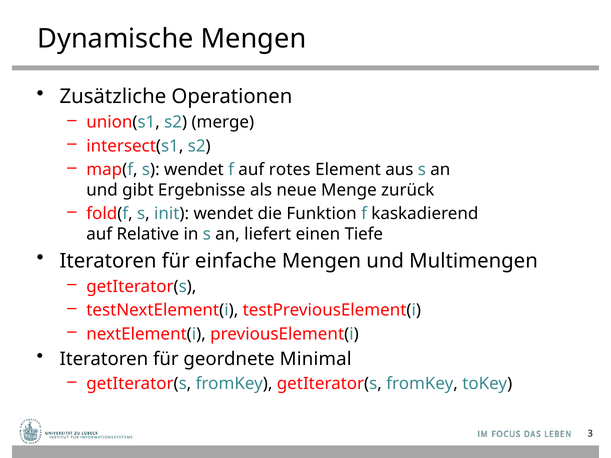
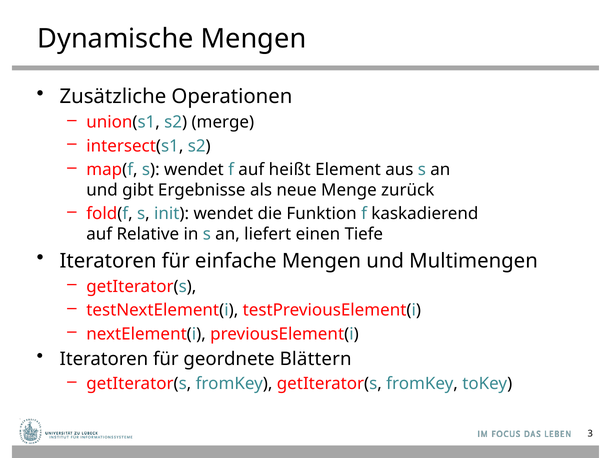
rotes: rotes -> heißt
Minimal: Minimal -> Blättern
